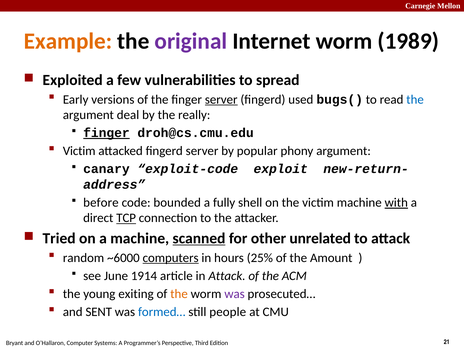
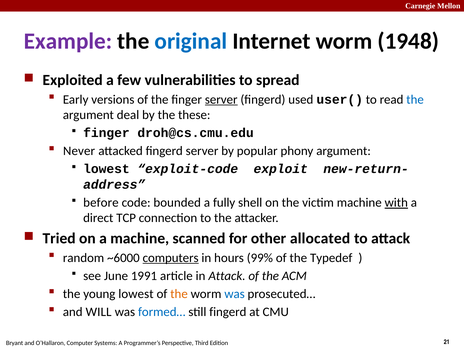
Example colour: orange -> purple
original colour: purple -> blue
1989: 1989 -> 1948
bugs(: bugs( -> user(
really: really -> these
finger at (106, 133) underline: present -> none
Victim at (79, 151): Victim -> Never
canary at (106, 169): canary -> lowest
TCP underline: present -> none
scanned underline: present -> none
unrelated: unrelated -> allocated
25%: 25% -> 99%
Amount: Amount -> Typedef
1914: 1914 -> 1991
young exiting: exiting -> lowest
was at (235, 294) colour: purple -> blue
SENT: SENT -> WILL
still people: people -> fingerd
